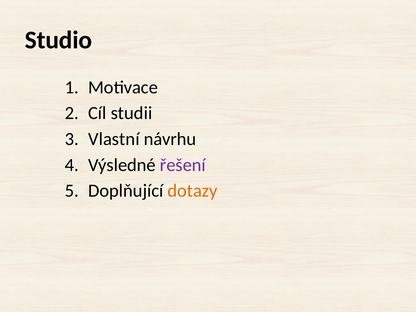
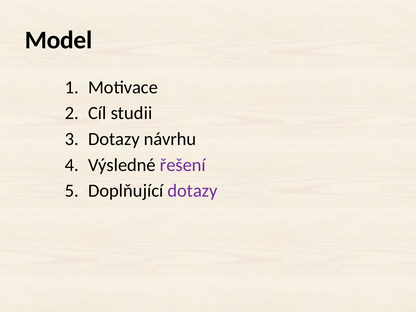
Studio: Studio -> Model
Vlastní at (114, 139): Vlastní -> Dotazy
dotazy at (192, 191) colour: orange -> purple
